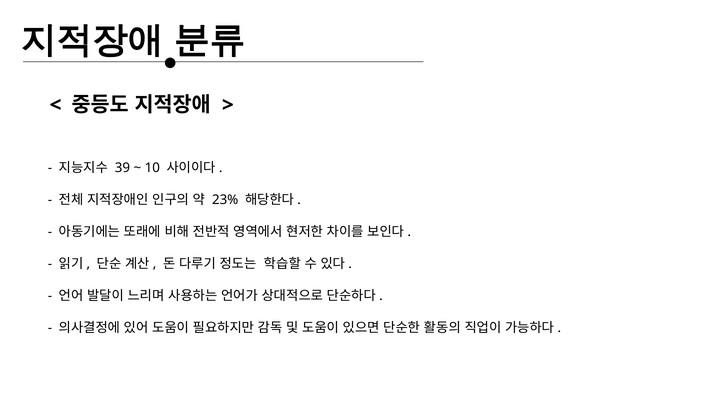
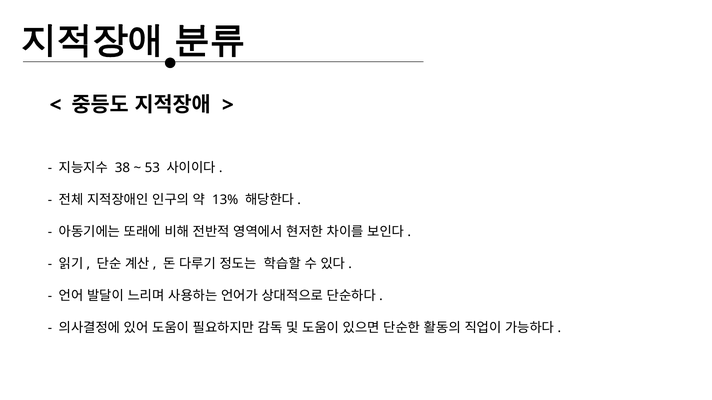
39: 39 -> 38
10: 10 -> 53
23%: 23% -> 13%
